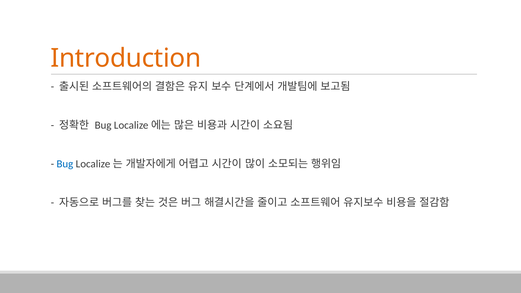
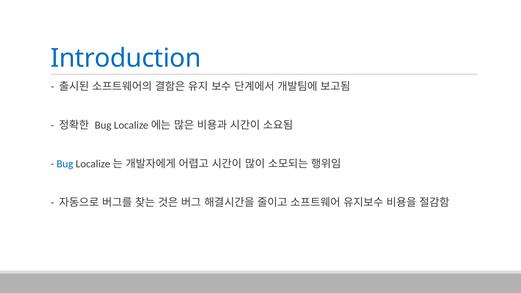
Introduction colour: orange -> blue
